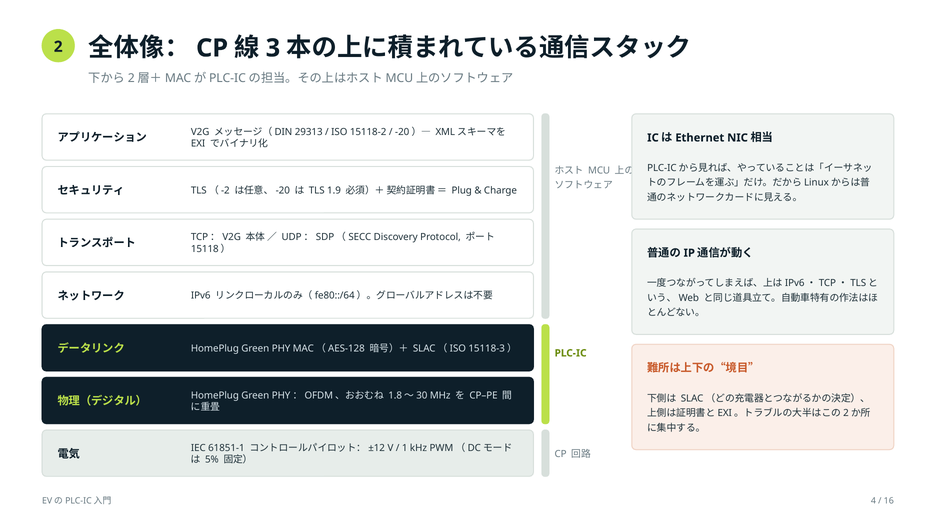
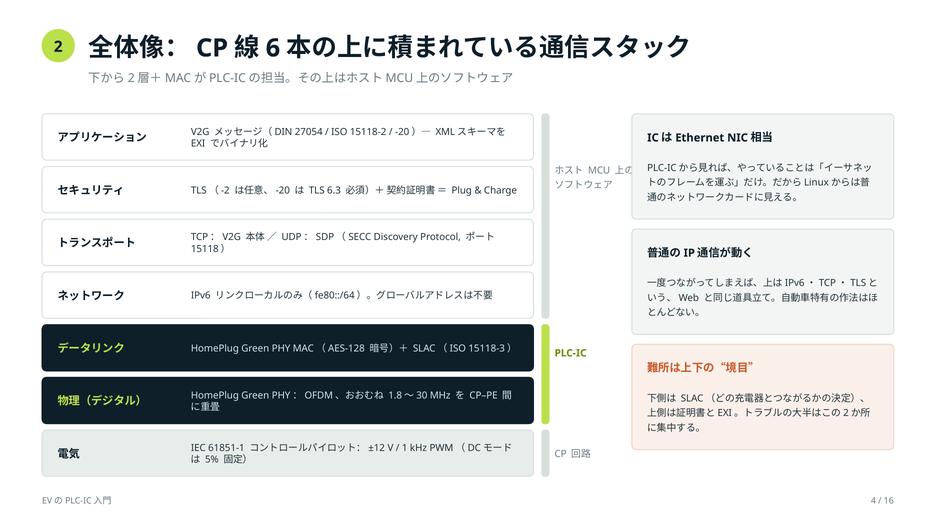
3: 3 -> 6
29313: 29313 -> 27054
1.9: 1.9 -> 6.3
